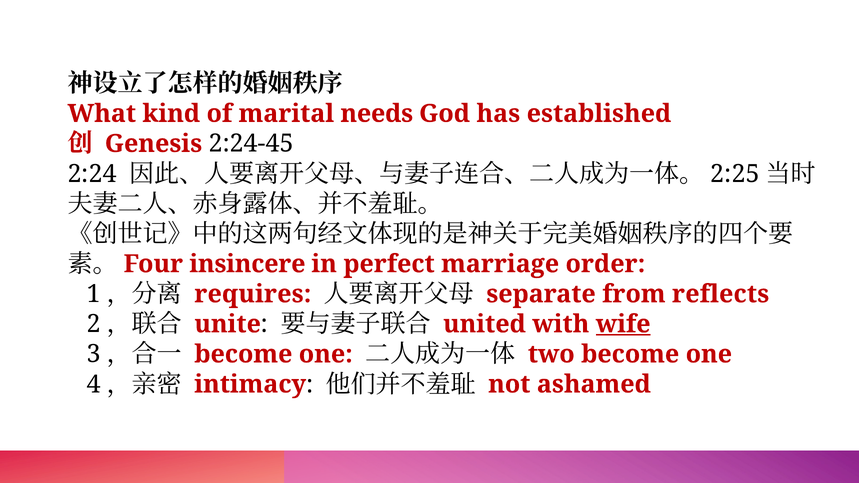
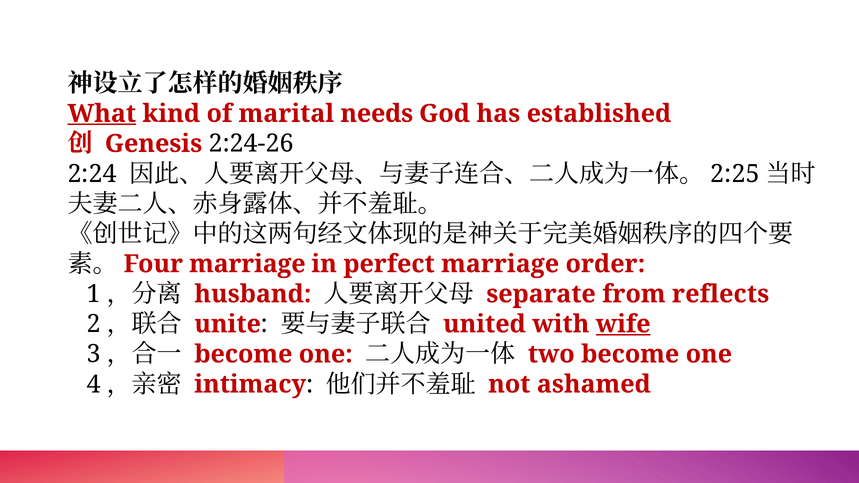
What underline: none -> present
2:24-45: 2:24-45 -> 2:24-26
insincere at (247, 264): insincere -> marriage
requires: requires -> husband
